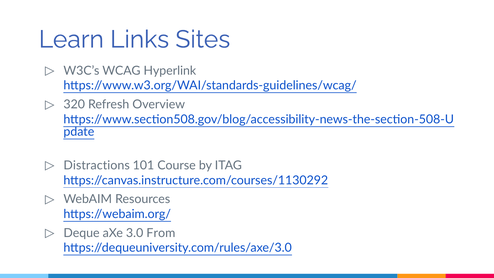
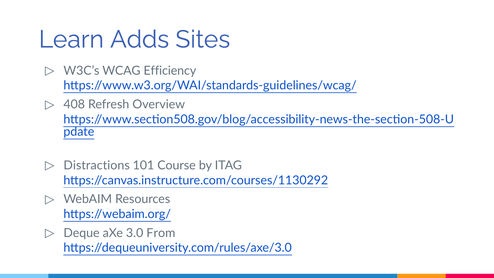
Links: Links -> Adds
Hyperlink: Hyperlink -> Efficiency
320: 320 -> 408
